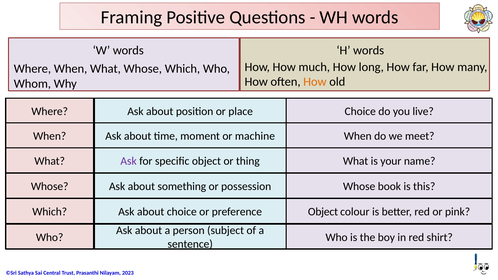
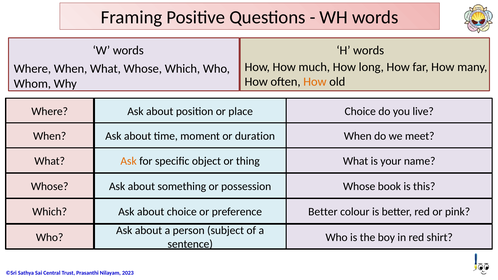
machine: machine -> duration
Ask at (129, 161) colour: purple -> orange
preference Object: Object -> Better
